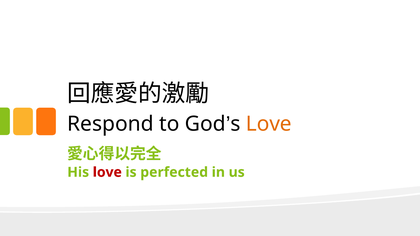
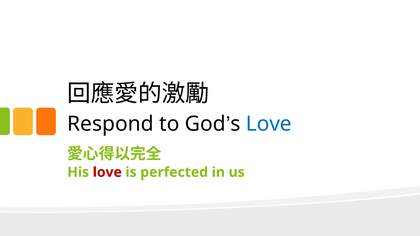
Love at (269, 124) colour: orange -> blue
